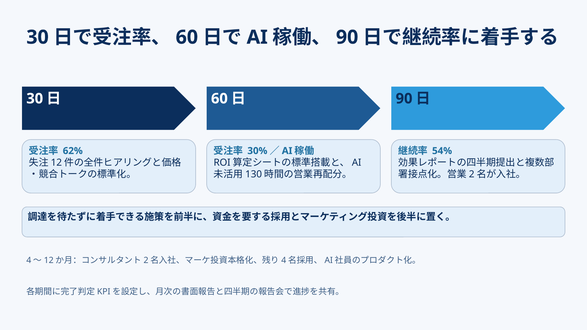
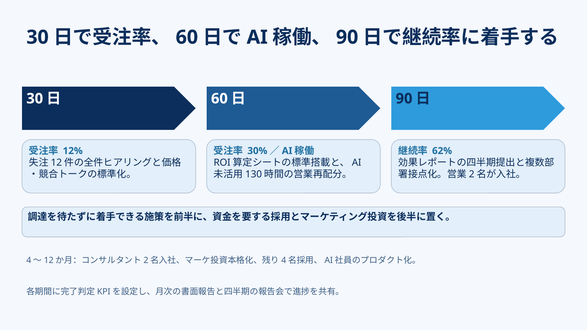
62%: 62% -> 12%
54%: 54% -> 62%
